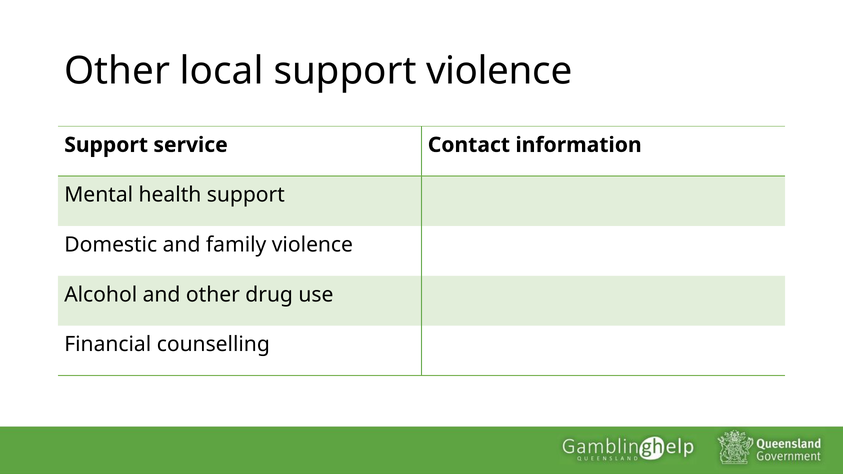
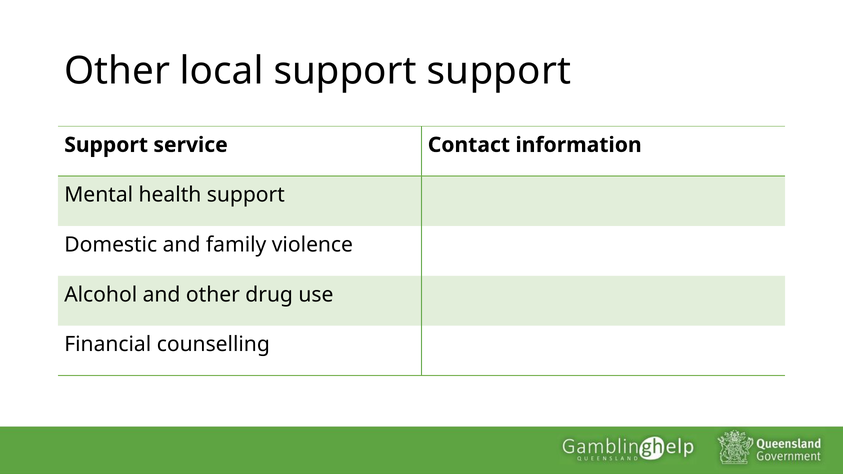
local support violence: violence -> support
